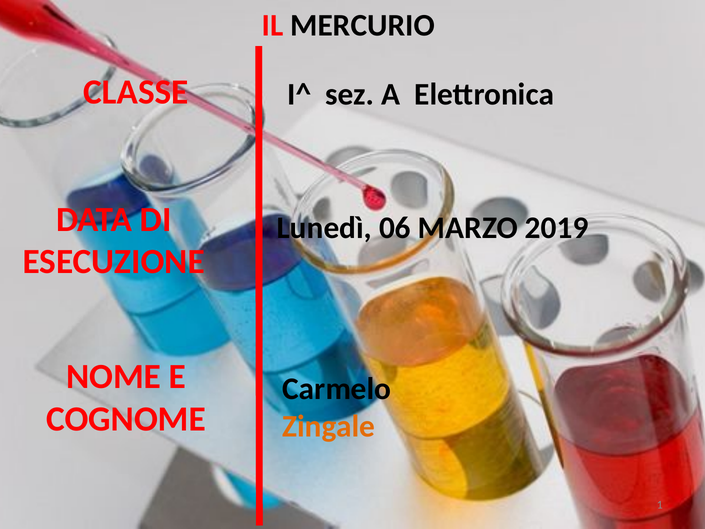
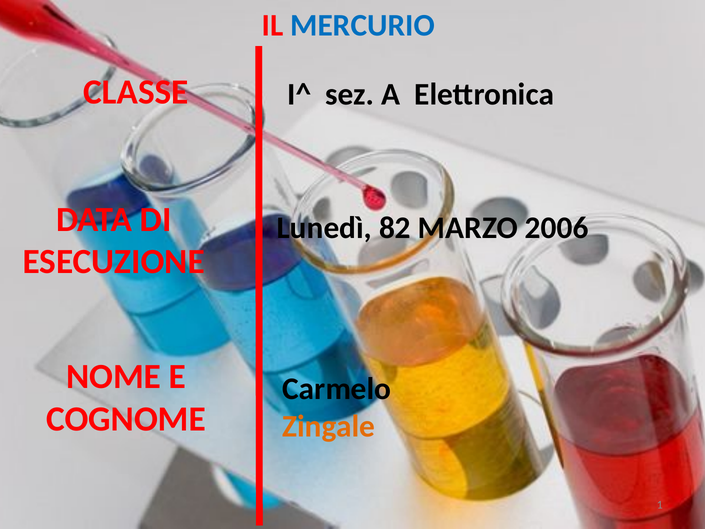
MERCURIO colour: black -> blue
06: 06 -> 82
2019: 2019 -> 2006
